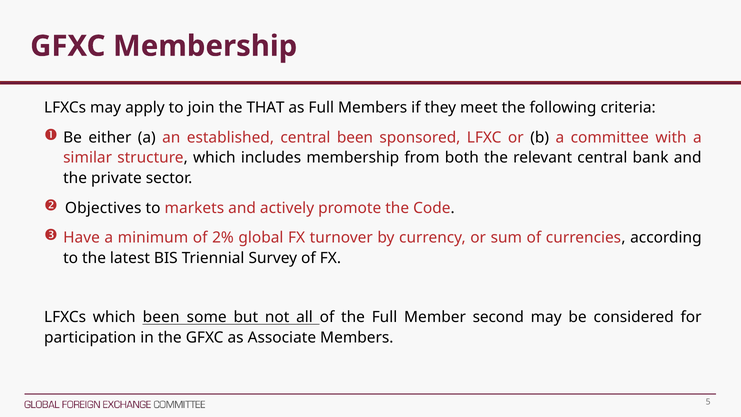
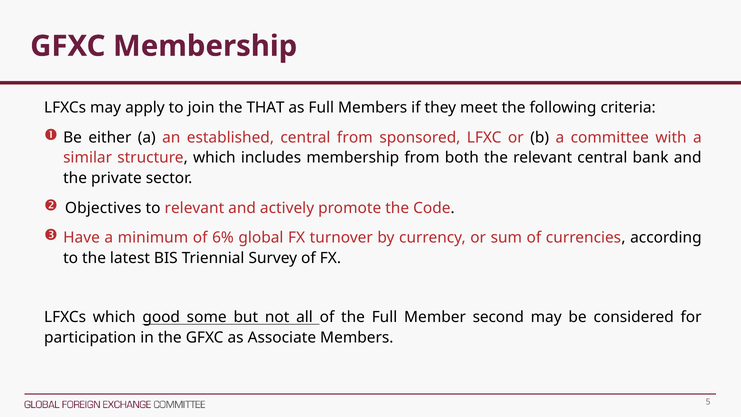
central been: been -> from
to markets: markets -> relevant
2%: 2% -> 6%
which been: been -> good
